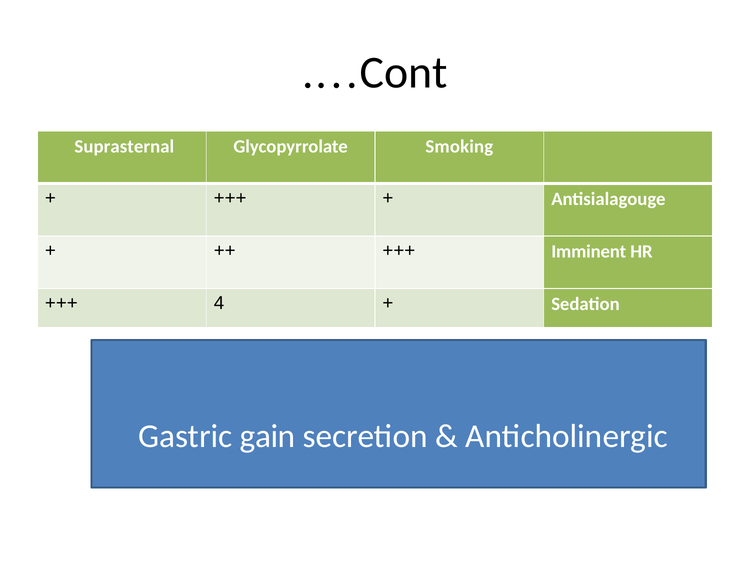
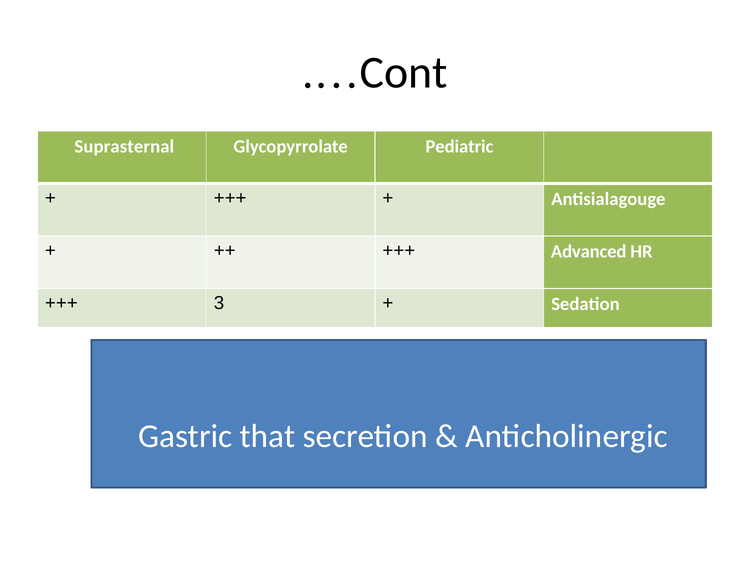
Smoking: Smoking -> Pediatric
Imminent: Imminent -> Advanced
4: 4 -> 3
gain: gain -> that
